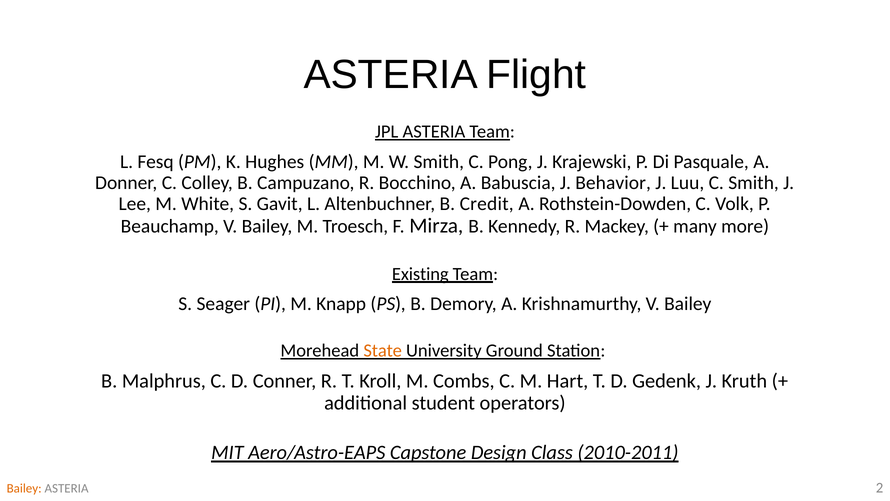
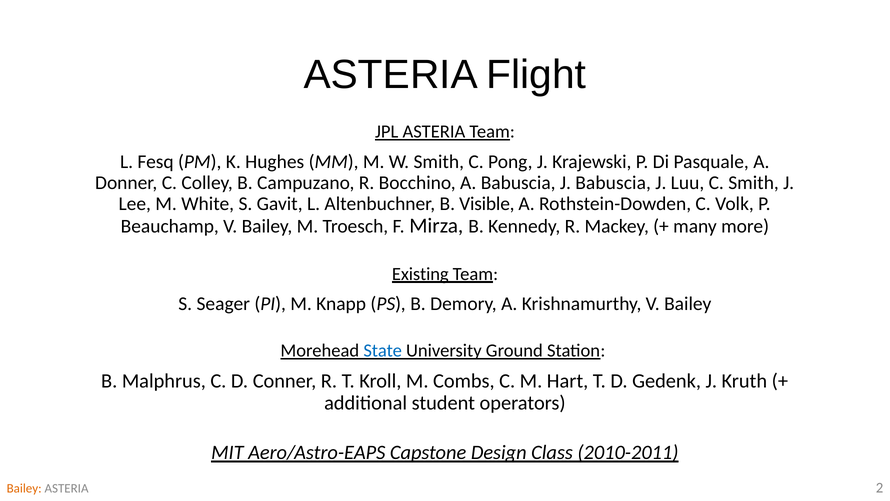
J Behavior: Behavior -> Babuscia
Credit: Credit -> Visible
State colour: orange -> blue
